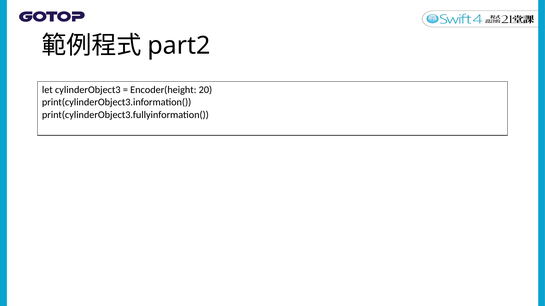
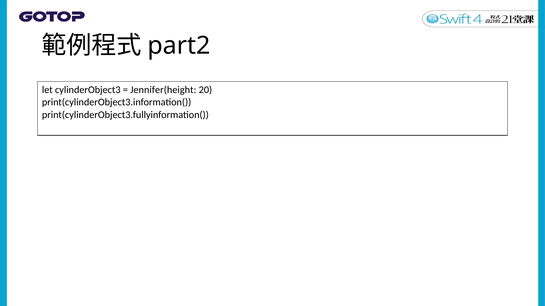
Encoder(height: Encoder(height -> Jennifer(height
